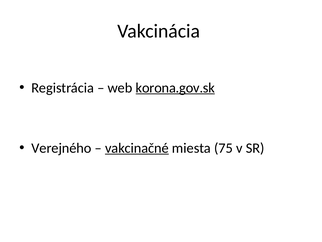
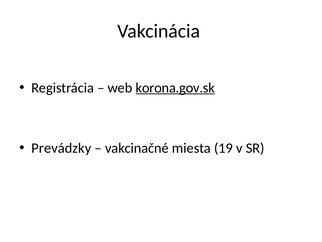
Verejného: Verejného -> Prevádzky
vakcinačné underline: present -> none
75: 75 -> 19
